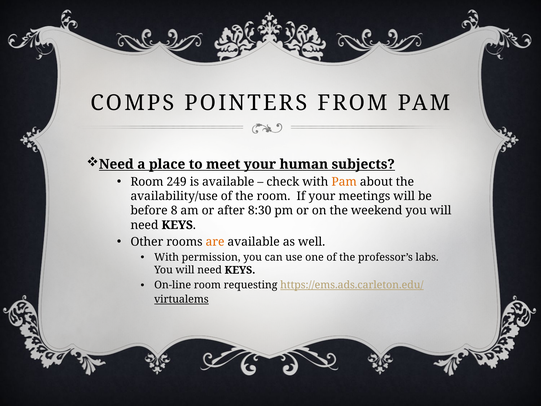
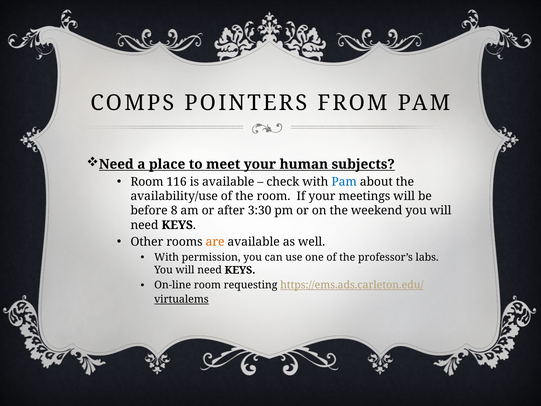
249: 249 -> 116
Pam at (344, 182) colour: orange -> blue
8:30: 8:30 -> 3:30
